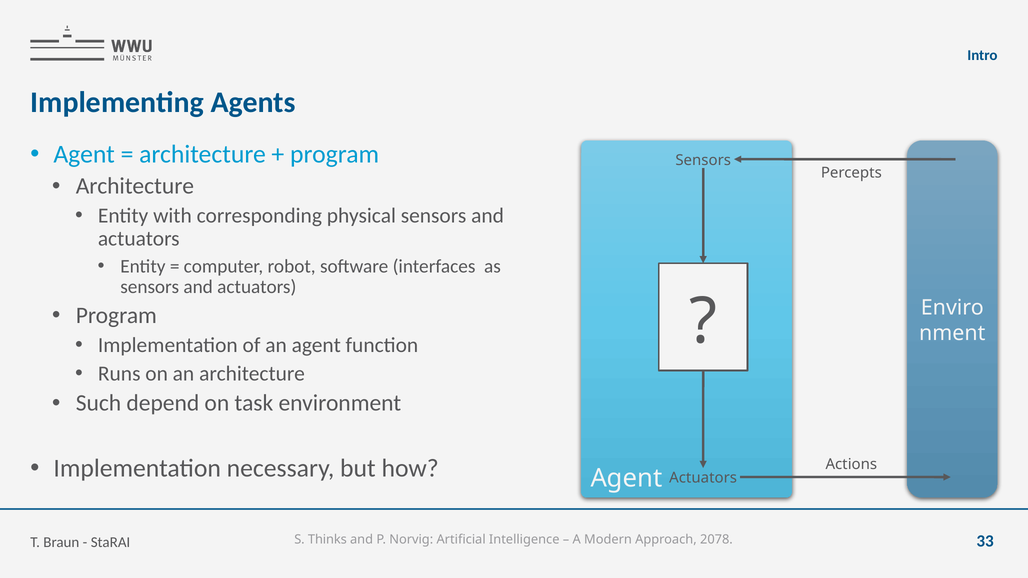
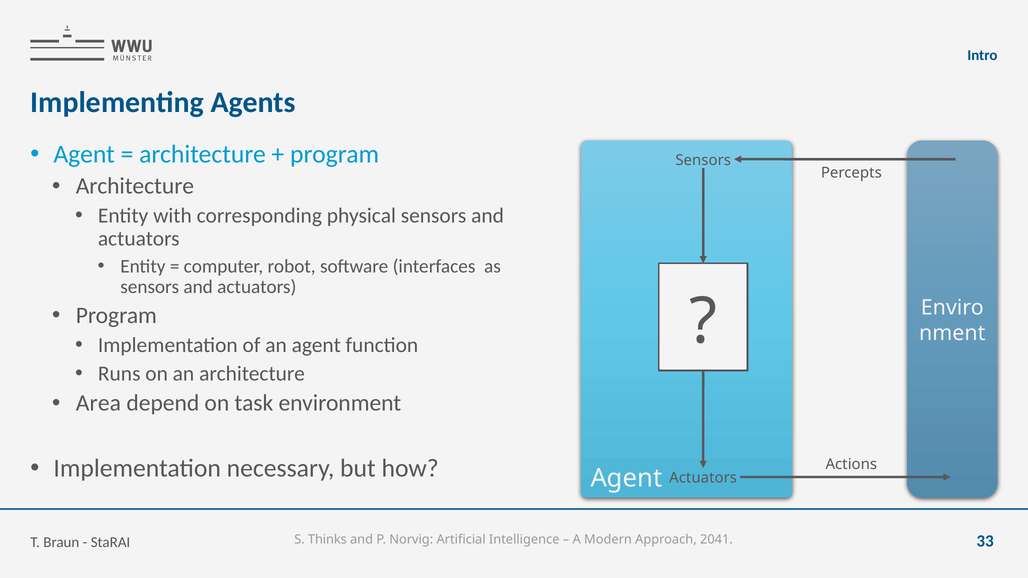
Such: Such -> Area
2078: 2078 -> 2041
